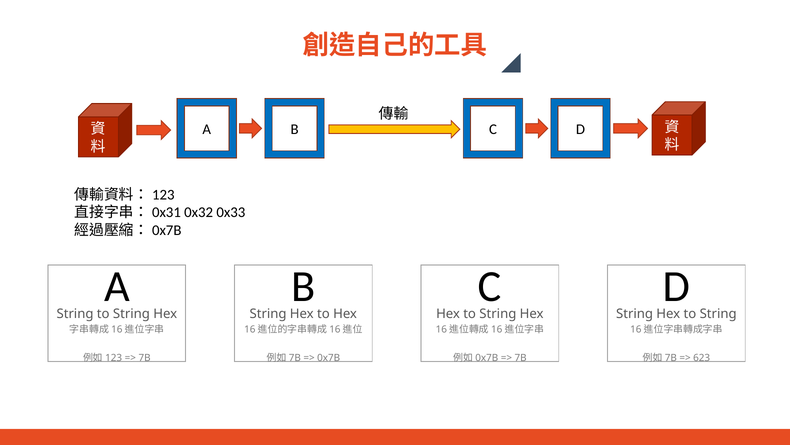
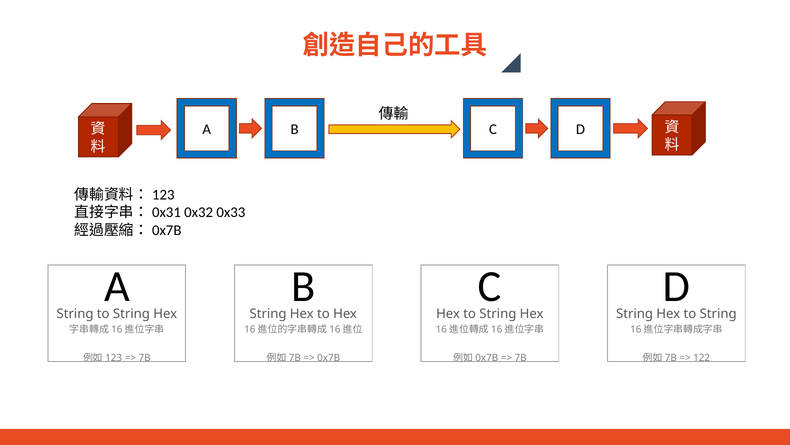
623: 623 -> 122
